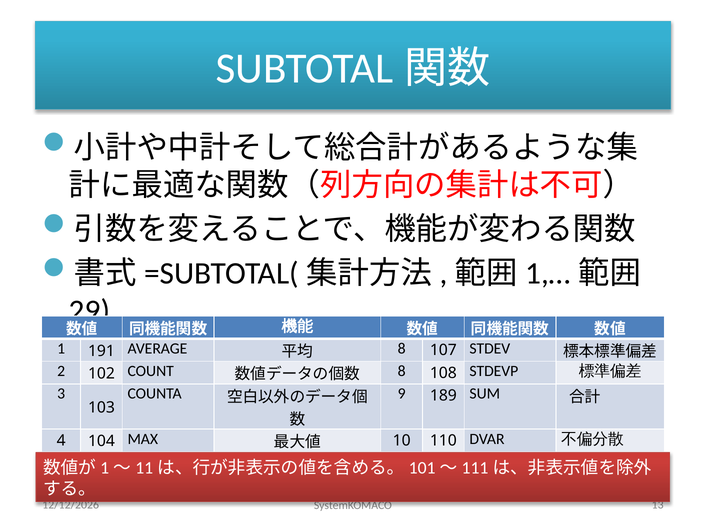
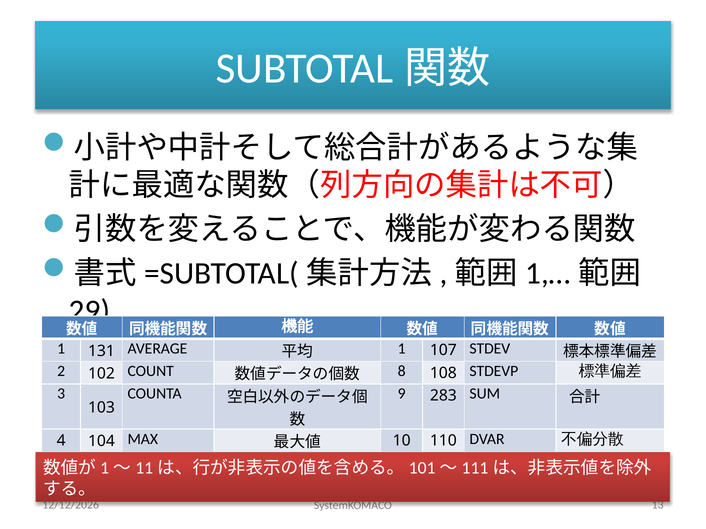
191: 191 -> 131
8 at (402, 349): 8 -> 1
189: 189 -> 283
